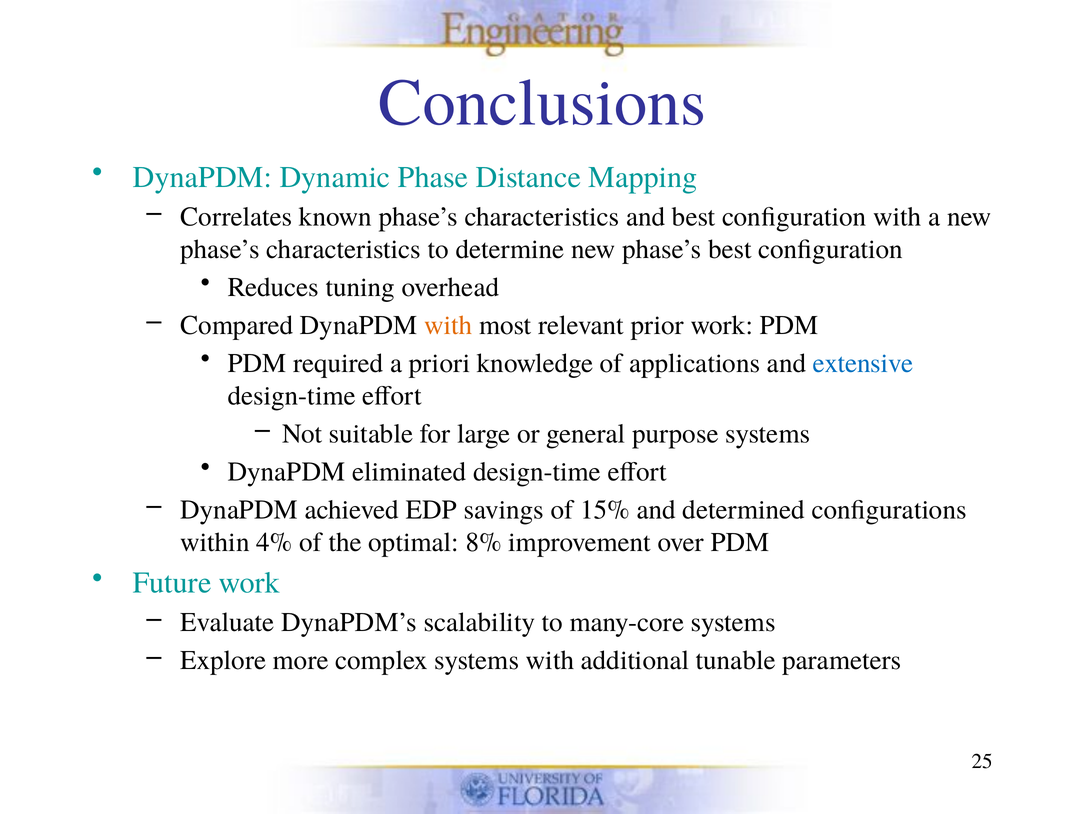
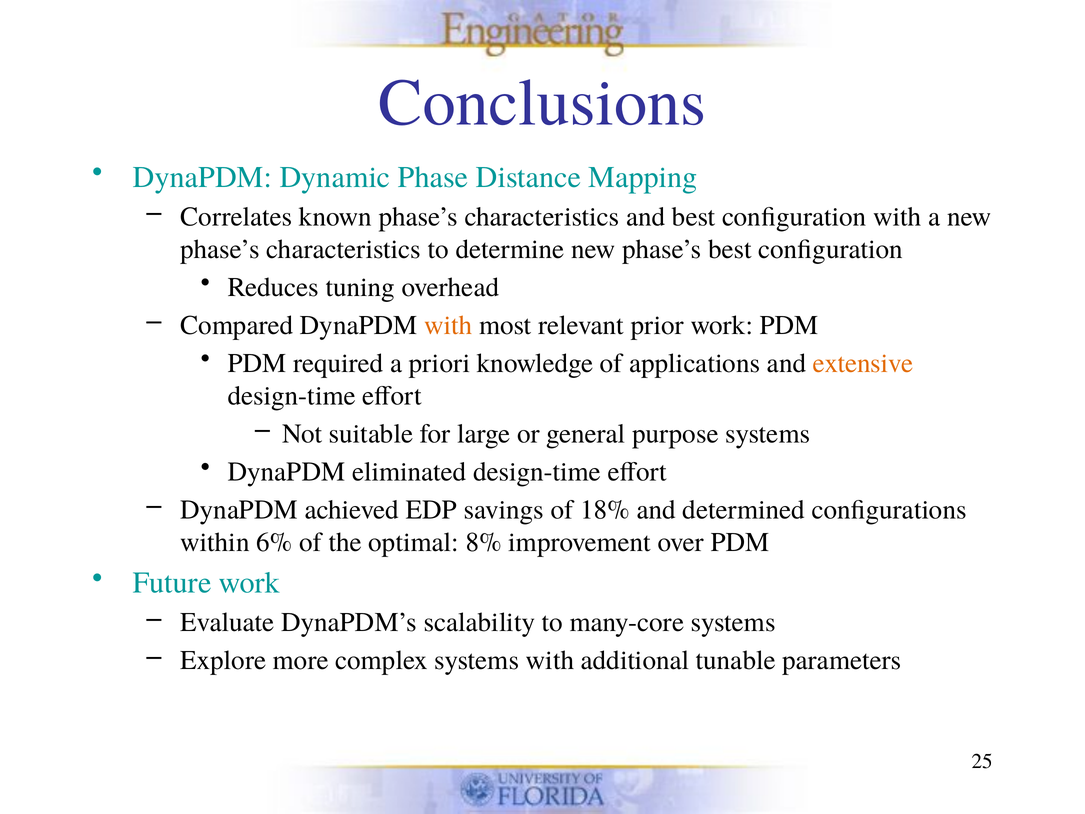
extensive colour: blue -> orange
15%: 15% -> 18%
4%: 4% -> 6%
